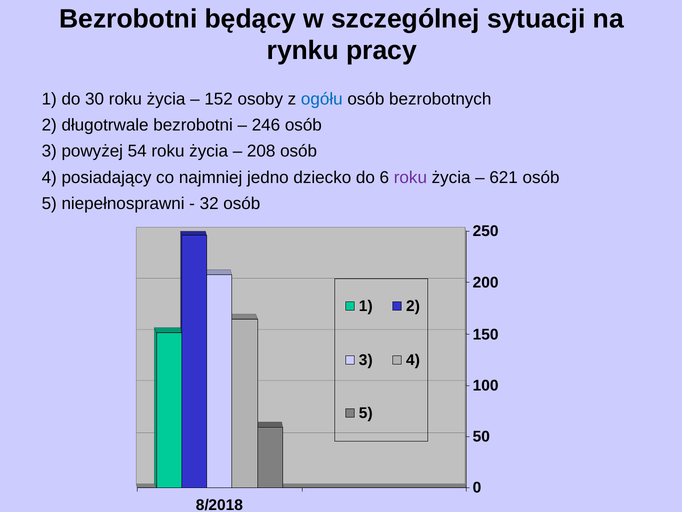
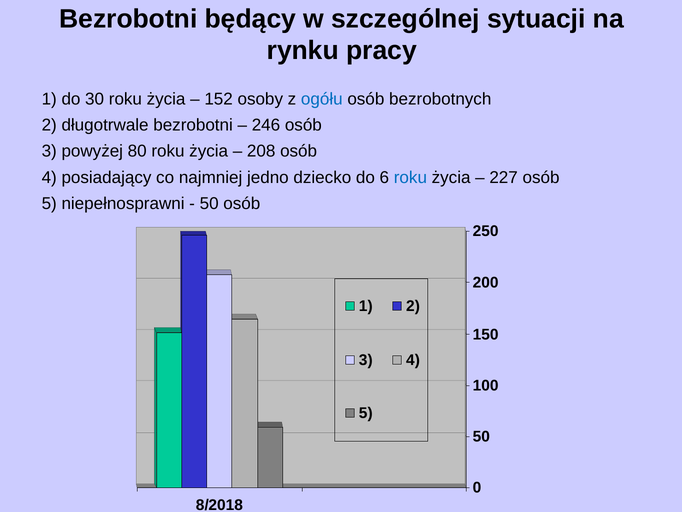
54: 54 -> 80
roku at (410, 177) colour: purple -> blue
621: 621 -> 227
32 at (209, 203): 32 -> 50
